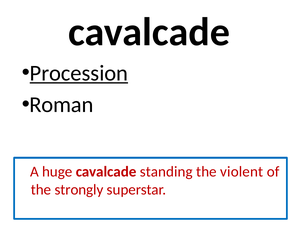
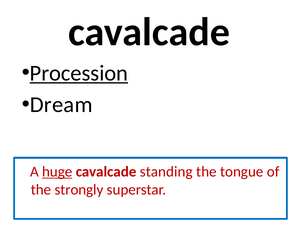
Roman: Roman -> Dream
huge underline: none -> present
violent: violent -> tongue
